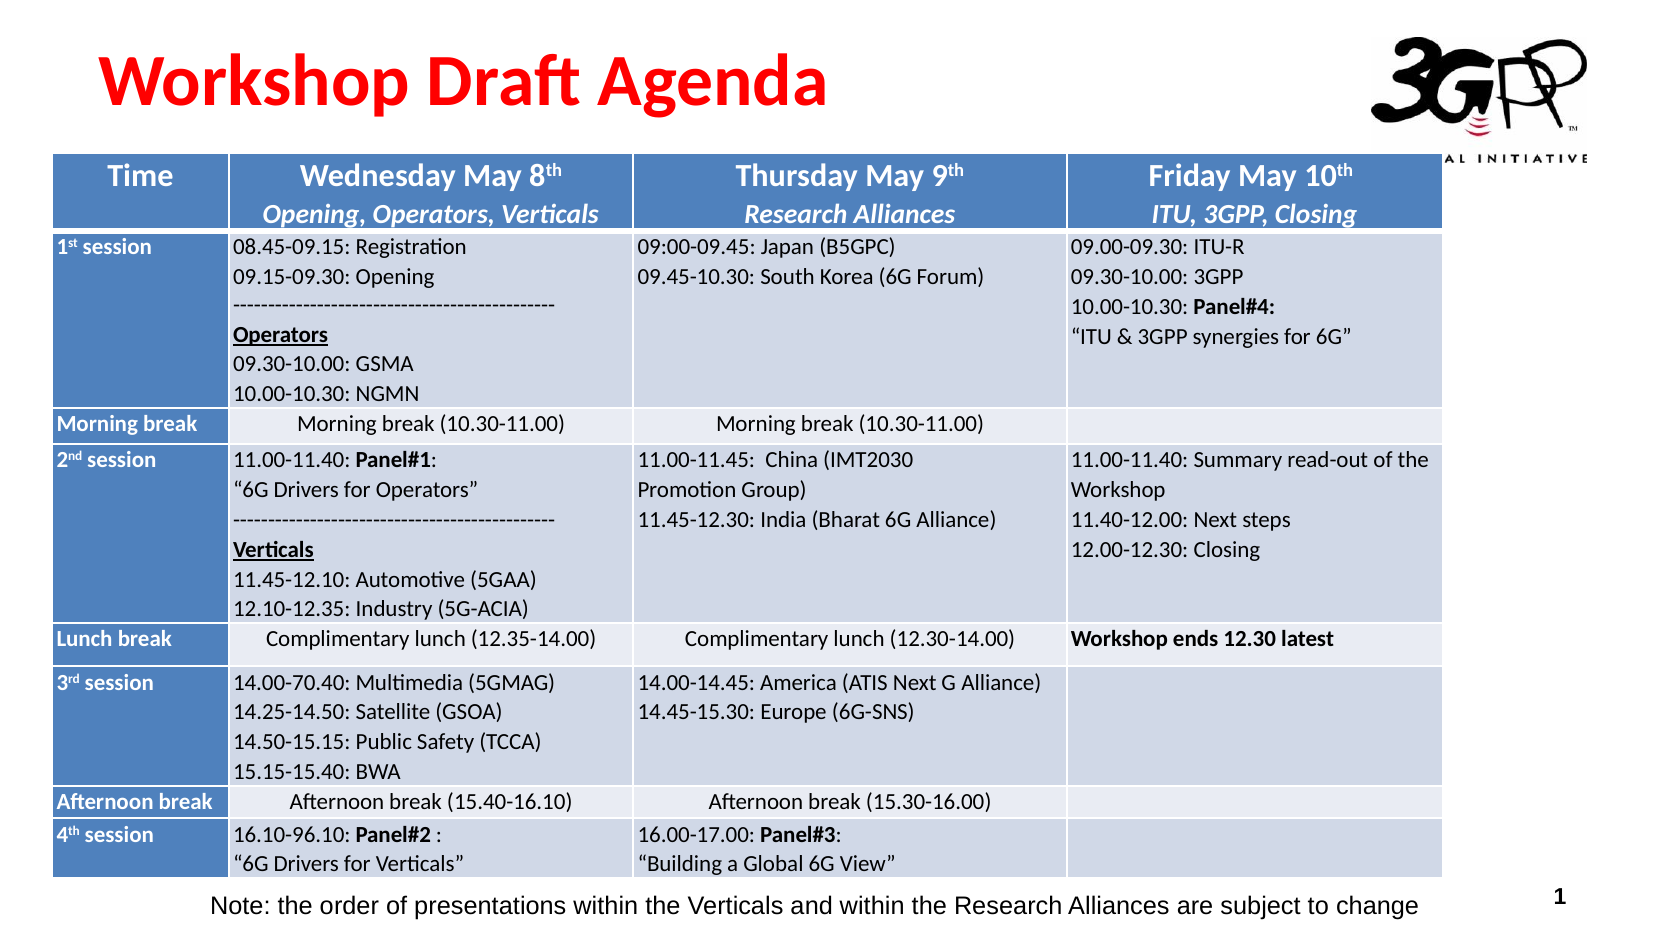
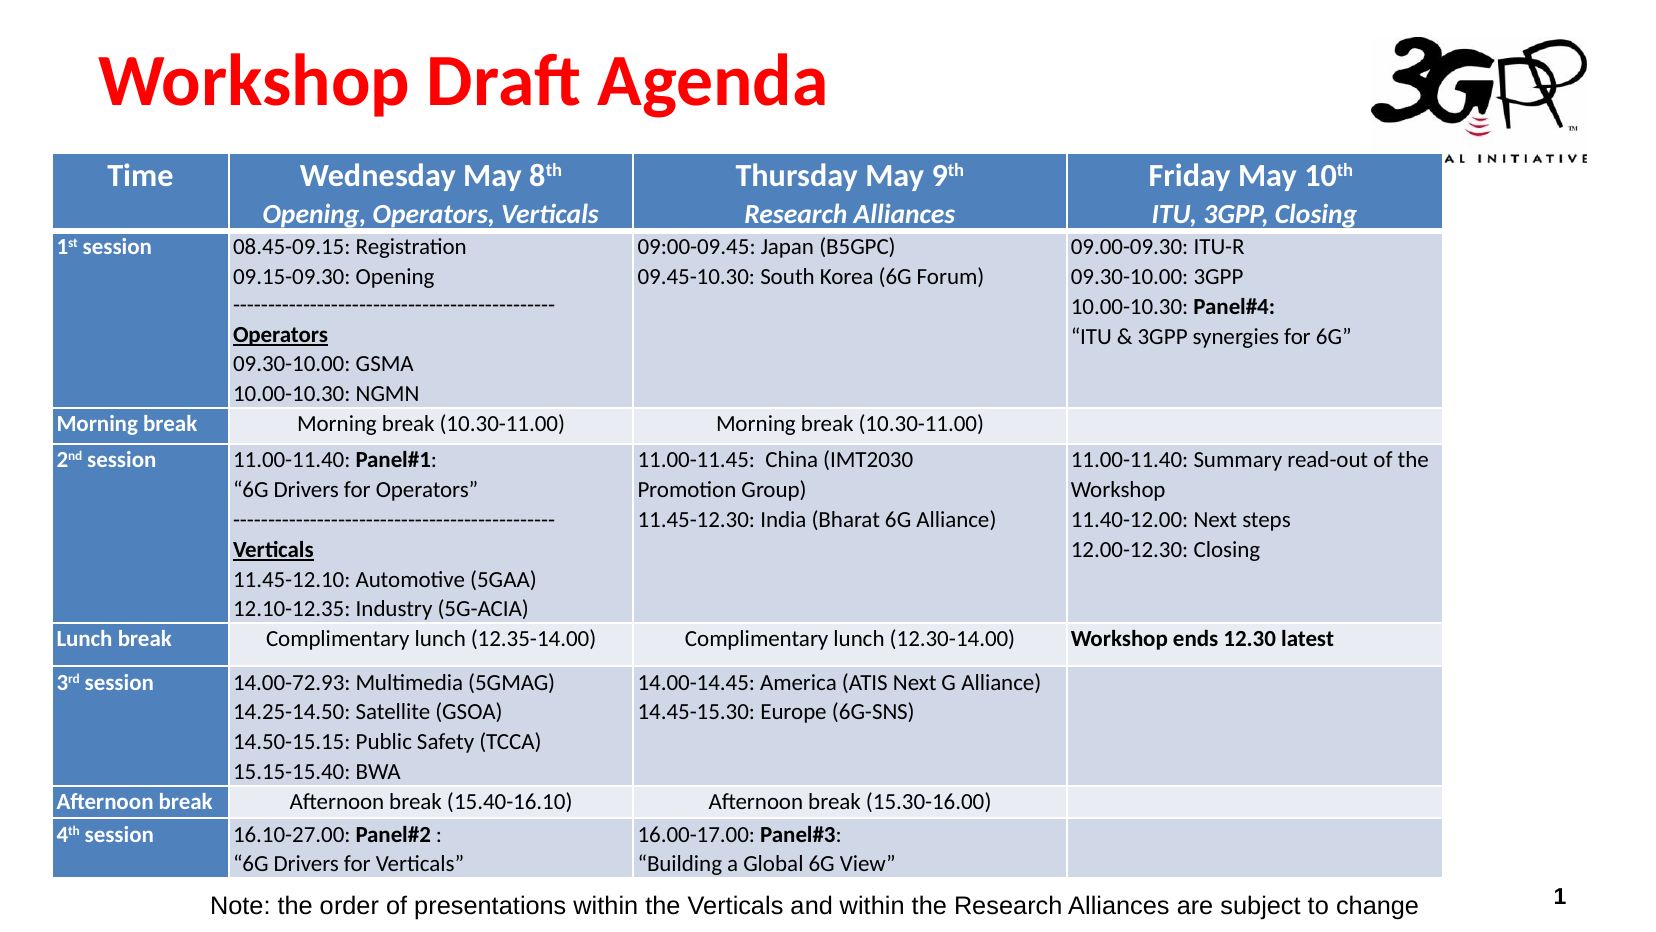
14.00-70.40: 14.00-70.40 -> 14.00-72.93
16.10-96.10: 16.10-96.10 -> 16.10-27.00
